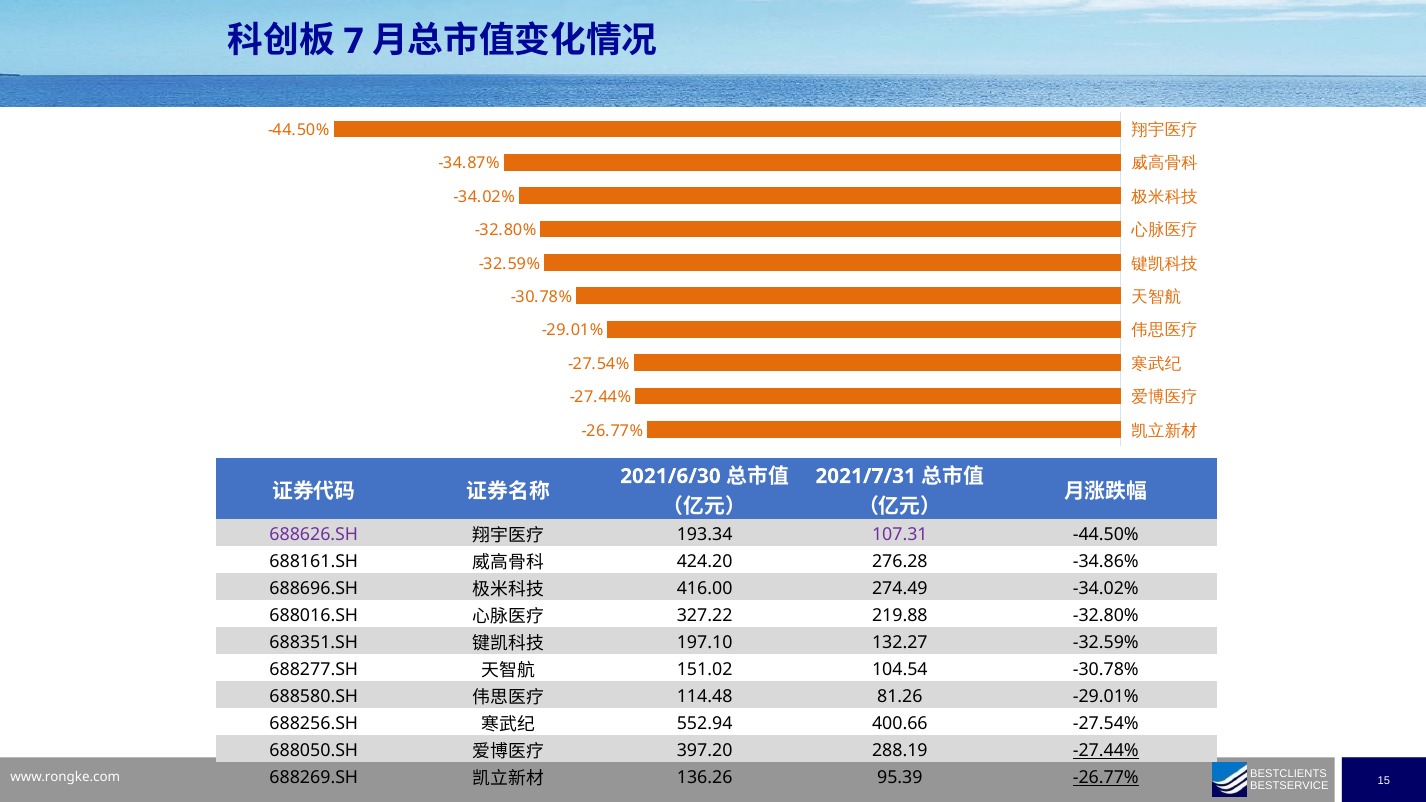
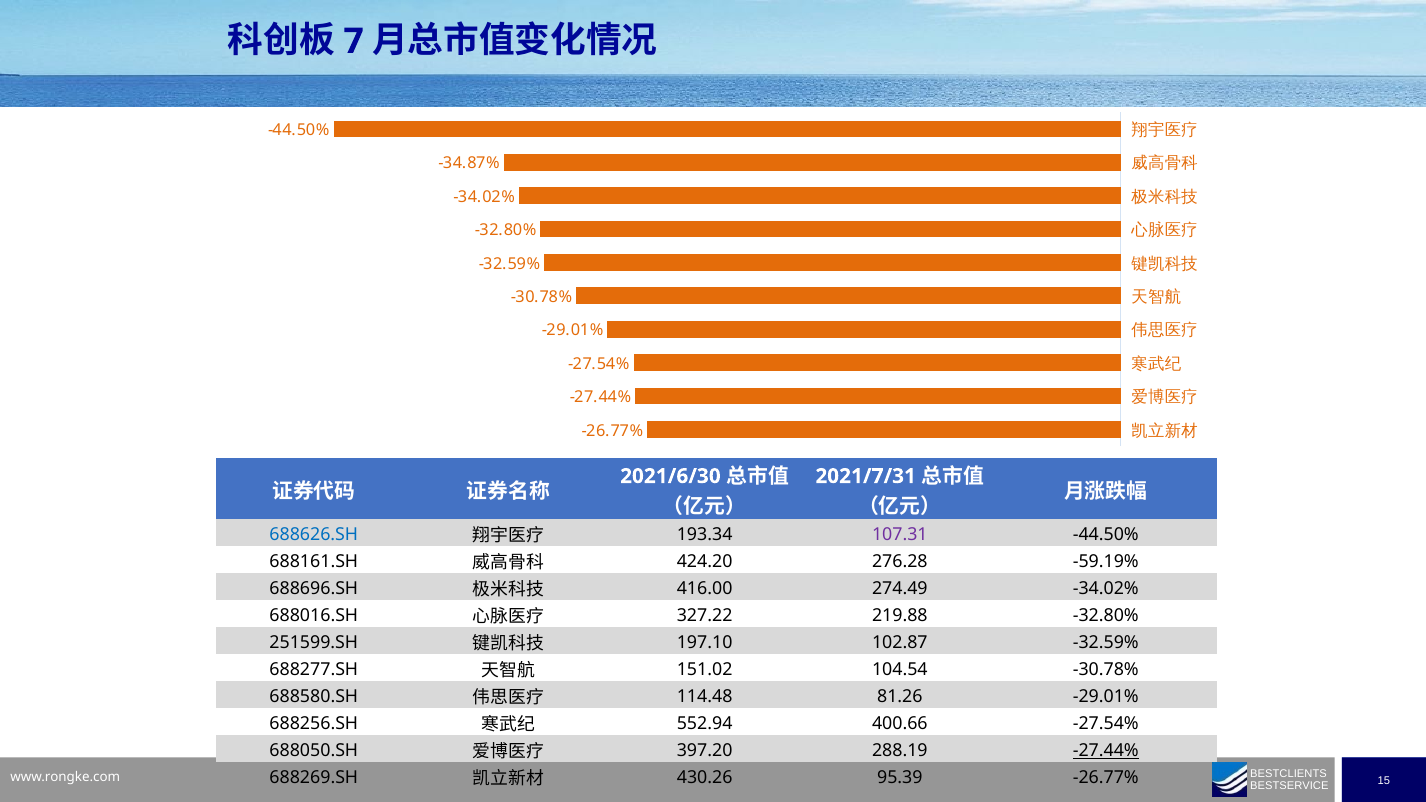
688626.SH colour: purple -> blue
-34.86%: -34.86% -> -59.19%
688351.SH: 688351.SH -> 251599.SH
132.27: 132.27 -> 102.87
136.26: 136.26 -> 430.26
-26.77% at (1106, 778) underline: present -> none
